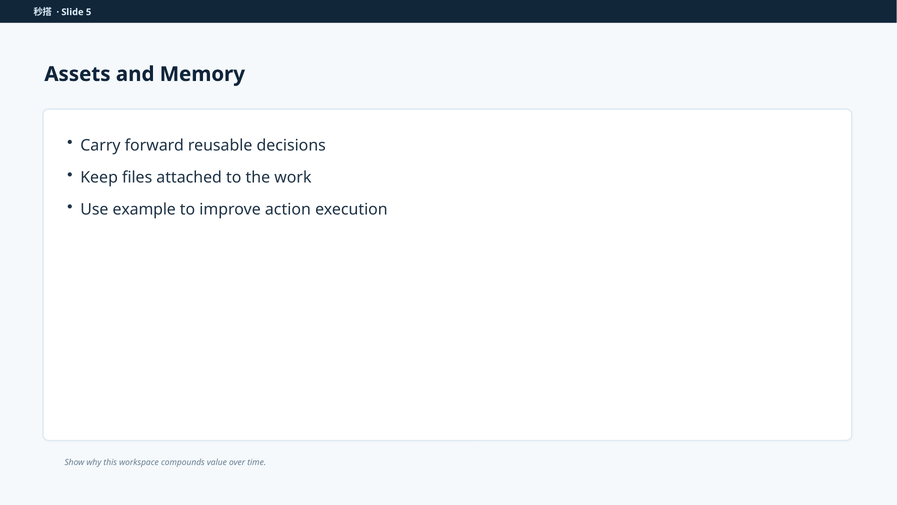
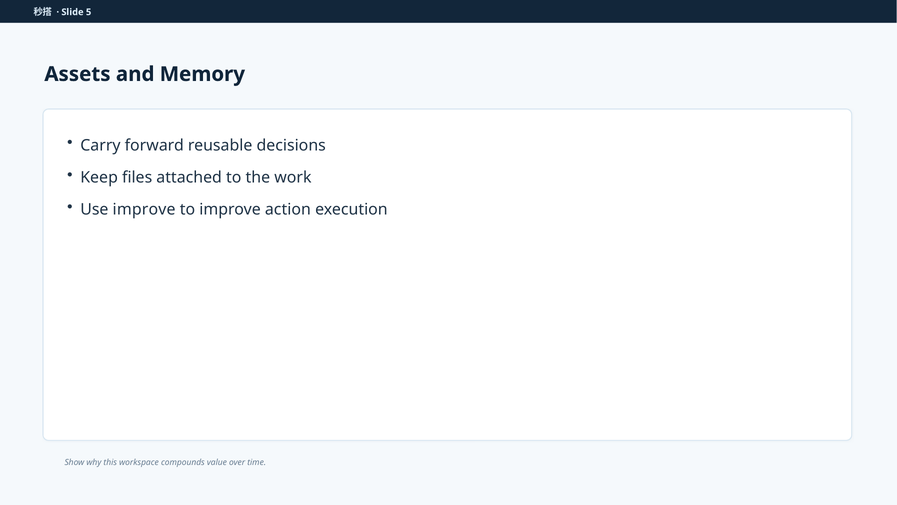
Use example: example -> improve
